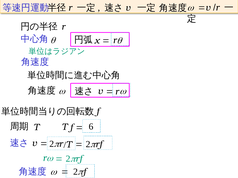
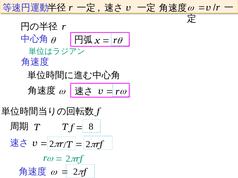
6: 6 -> 8
